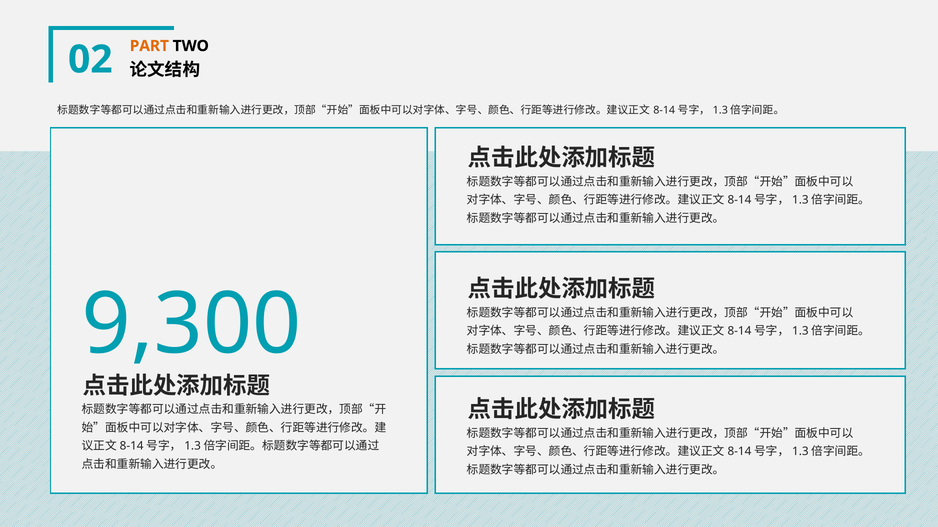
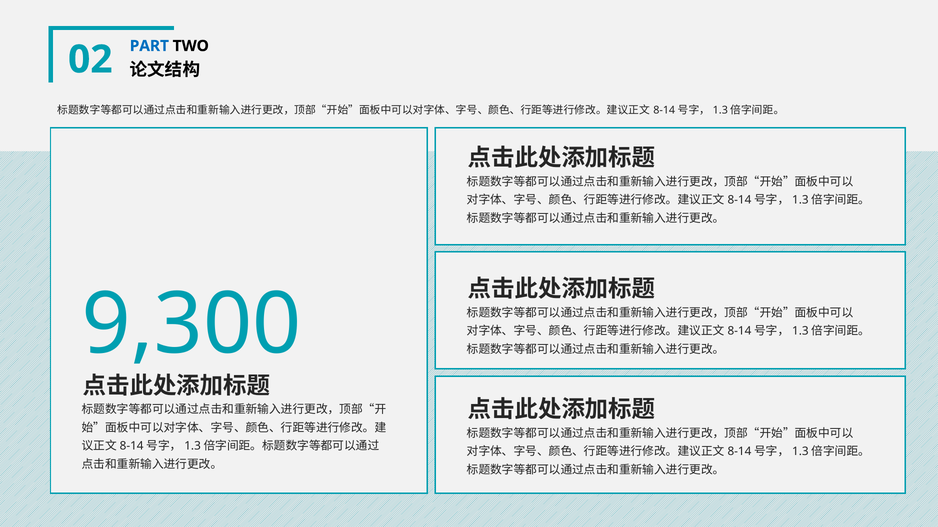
PART colour: orange -> blue
